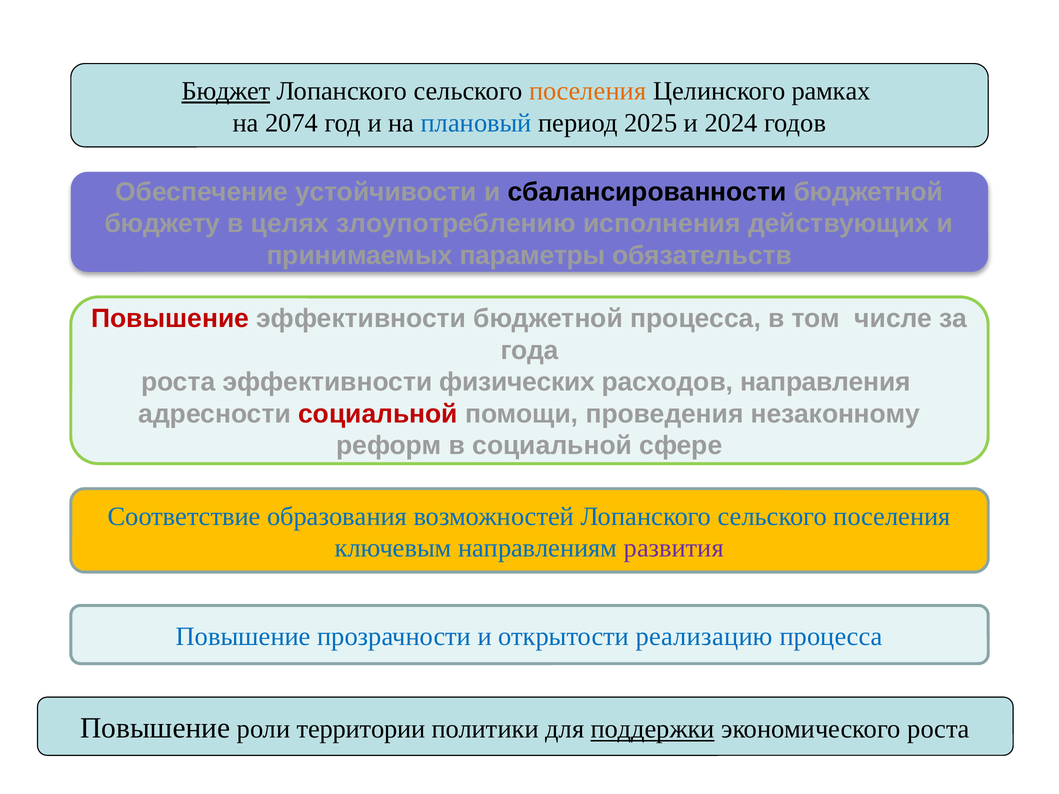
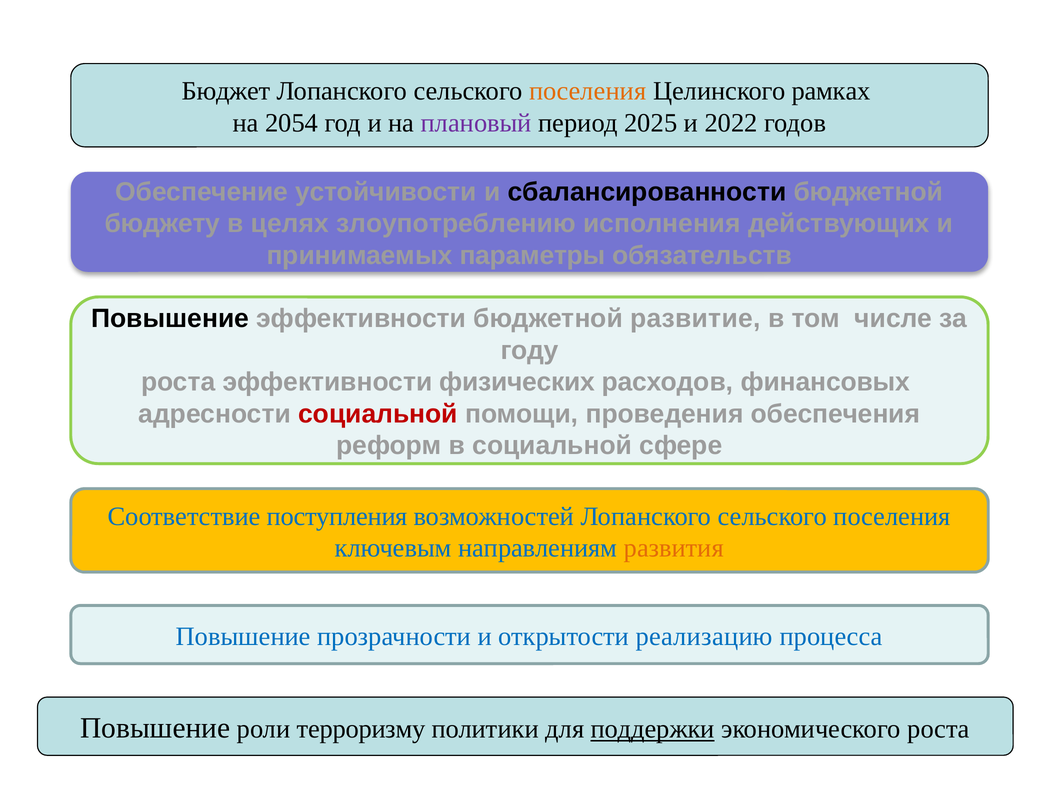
Бюджет underline: present -> none
2074: 2074 -> 2054
плановый colour: blue -> purple
2024: 2024 -> 2022
Повышение at (170, 319) colour: red -> black
бюджетной процесса: процесса -> развитие
года: года -> году
направления: направления -> финансовых
незаконному: незаконному -> обеспечения
образования: образования -> поступления
развития colour: purple -> orange
территории: территории -> терроризму
